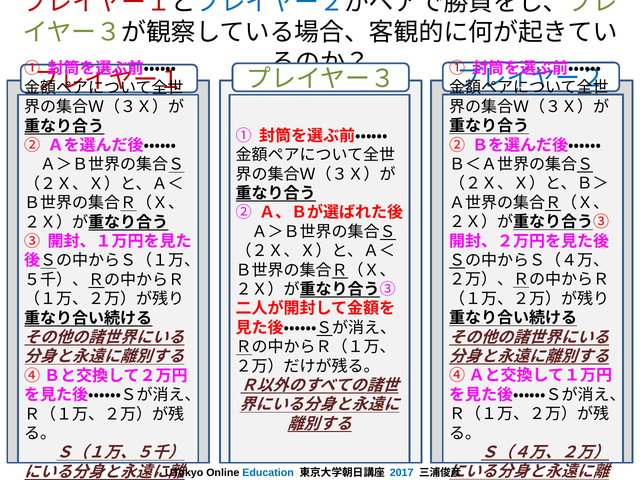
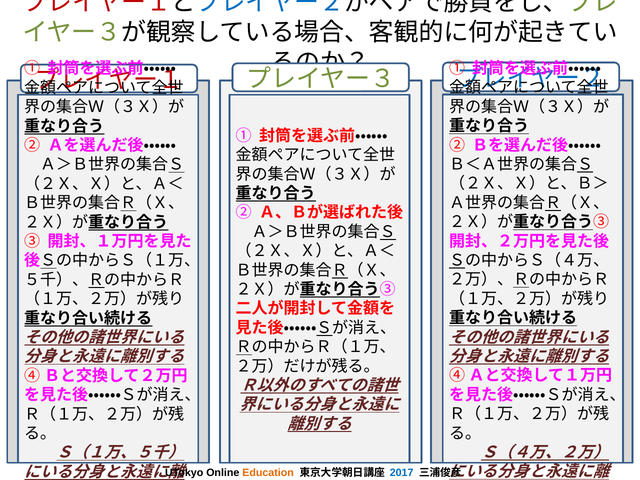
Education colour: blue -> orange
